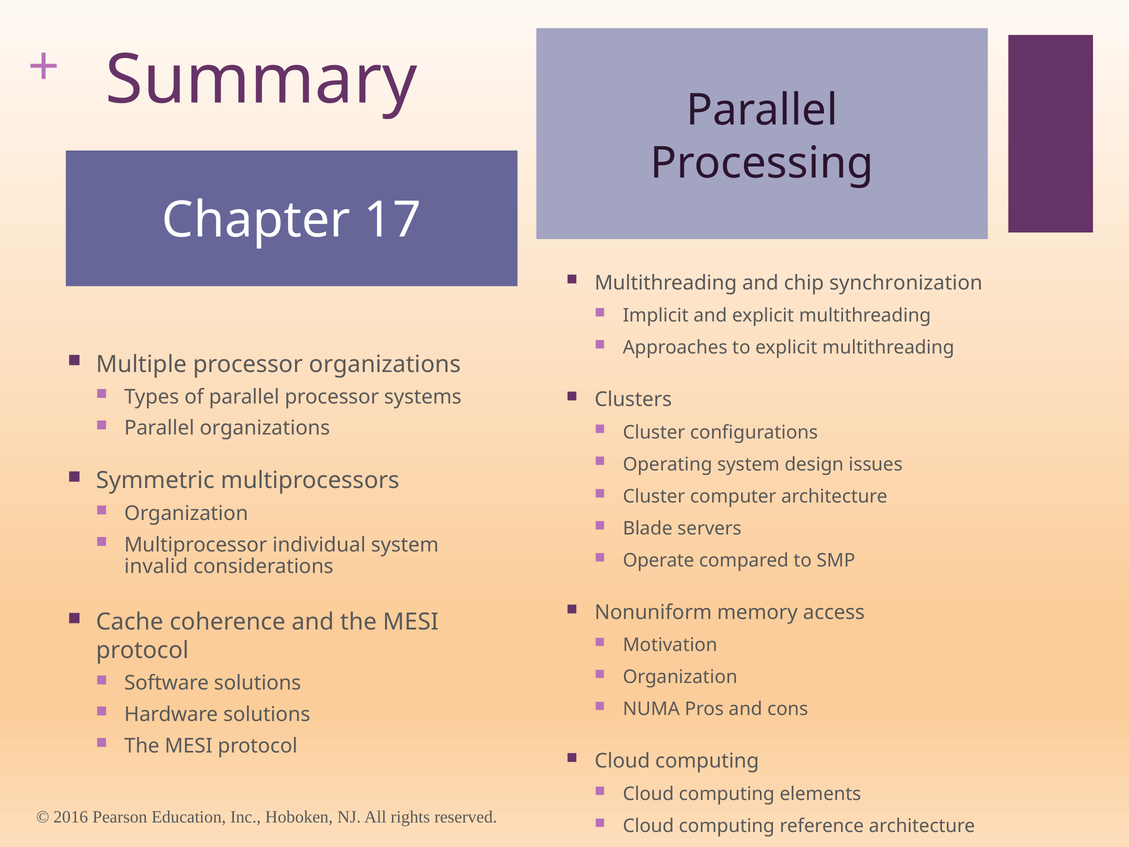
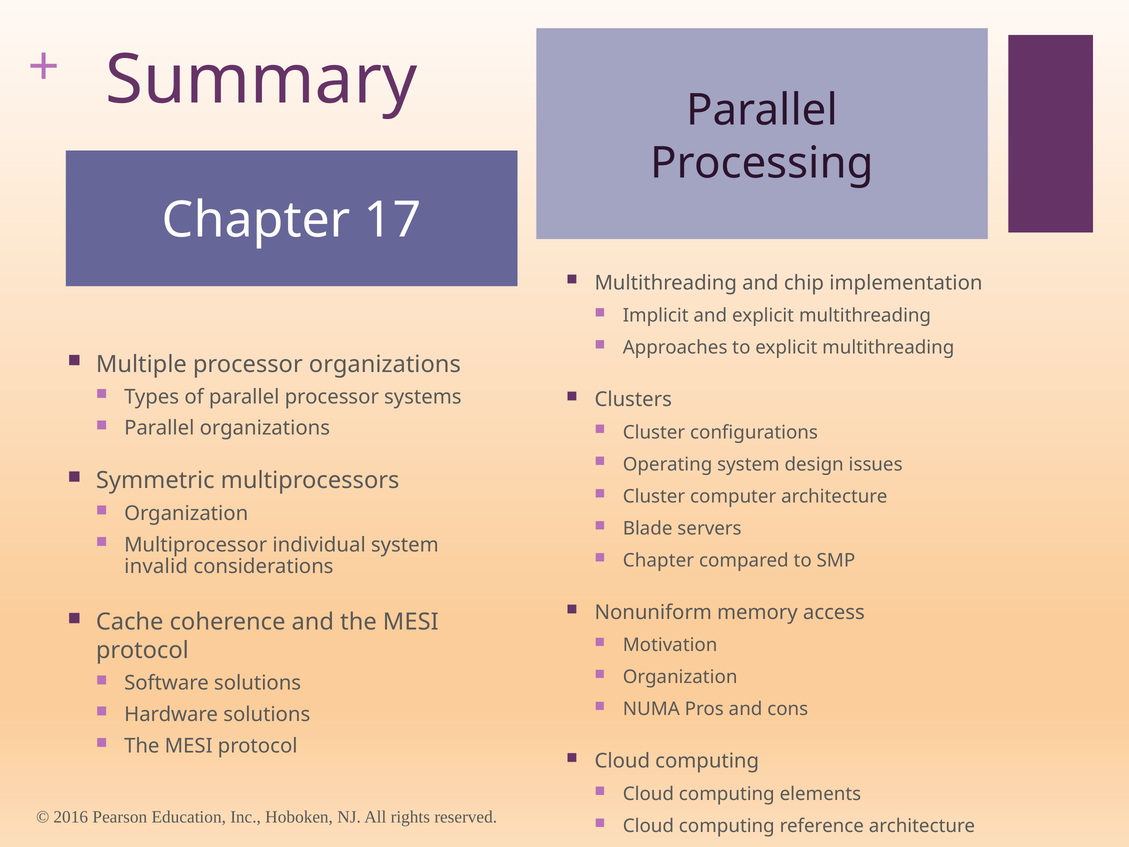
synchronization: synchronization -> implementation
Operate at (659, 560): Operate -> Chapter
